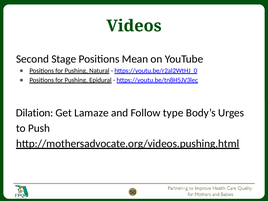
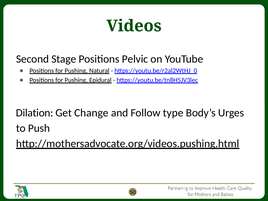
Mean: Mean -> Pelvic
Lamaze: Lamaze -> Change
